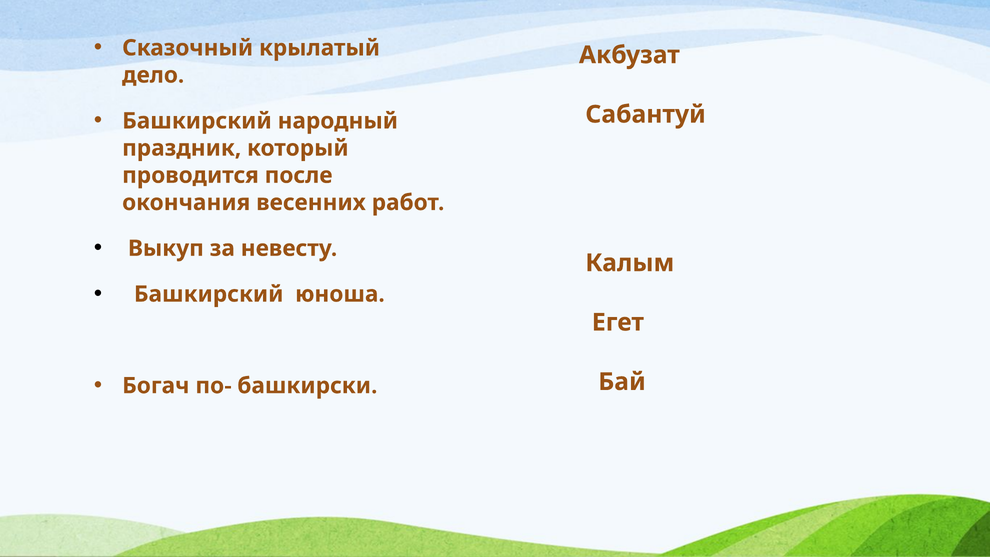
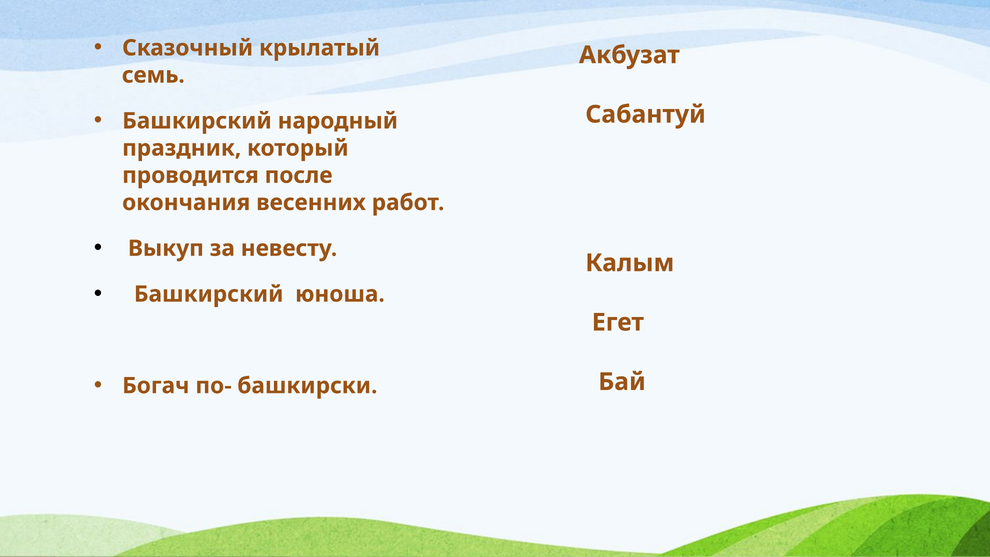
дело: дело -> семь
